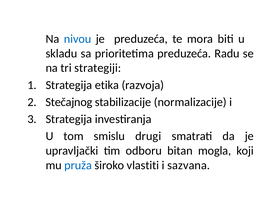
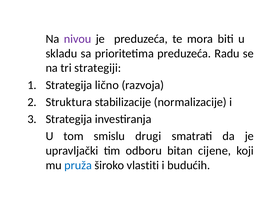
nivou colour: blue -> purple
etika: etika -> lično
Stečajnog: Stečajnog -> Struktura
mogla: mogla -> cijene
sazvana: sazvana -> budućih
